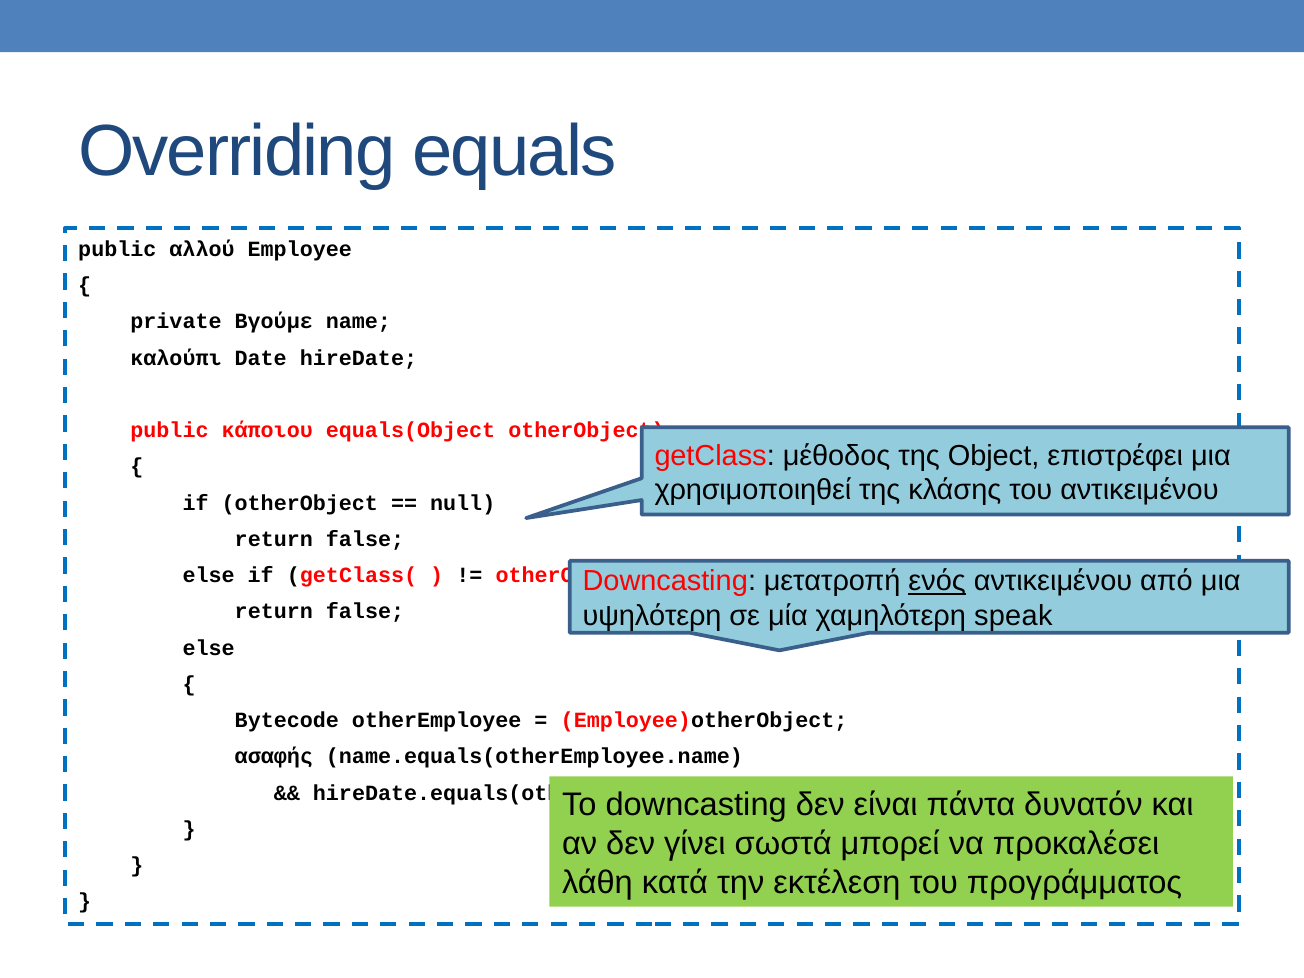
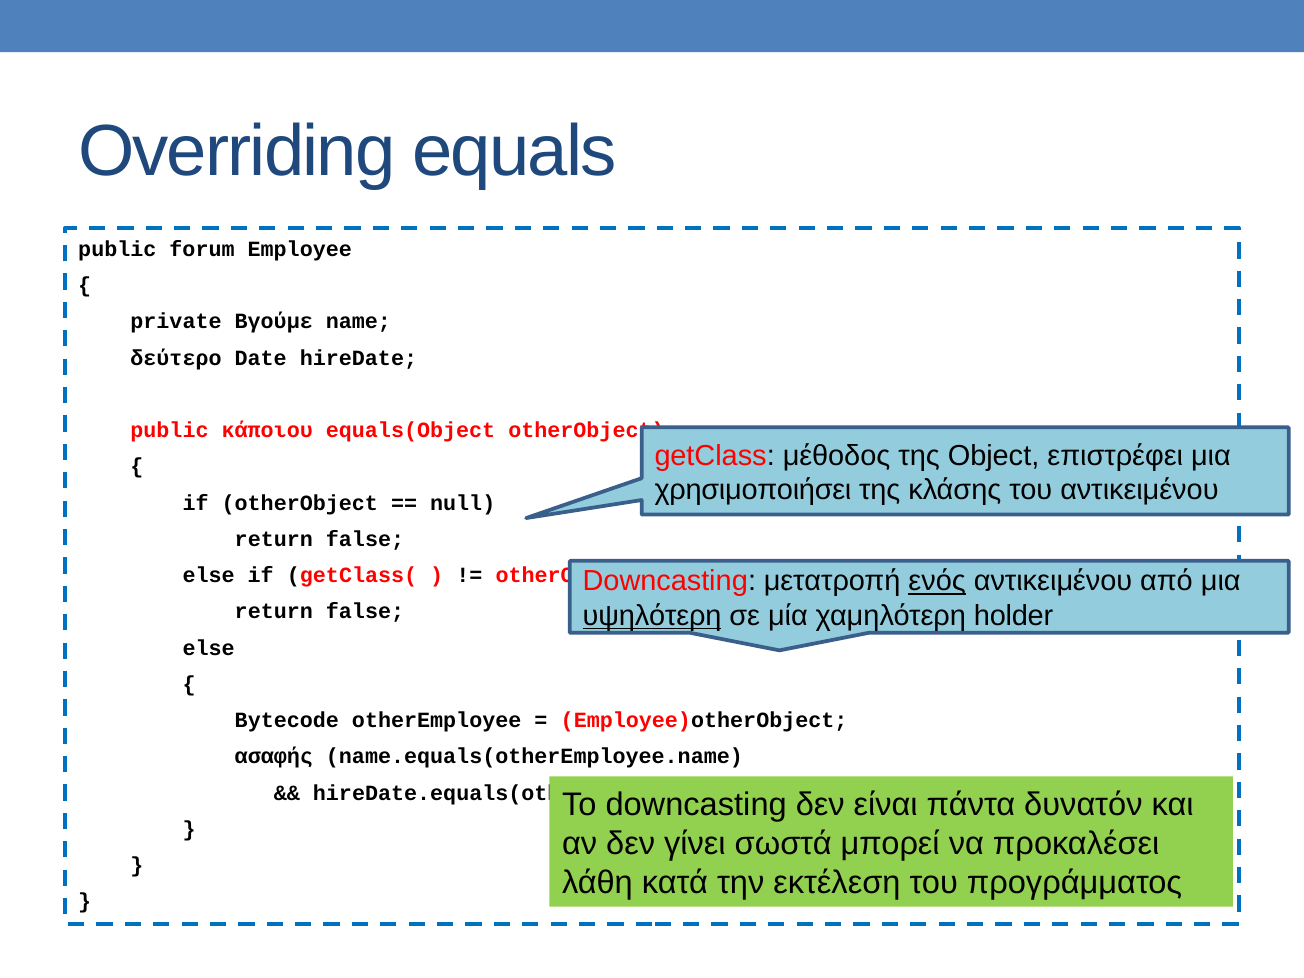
αλλού: αλλού -> forum
καλούπι: καλούπι -> δεύτερο
χρησιμοποιηθεί: χρησιμοποιηθεί -> χρησιμοποιήσει
υψηλότερη underline: none -> present
speak: speak -> holder
